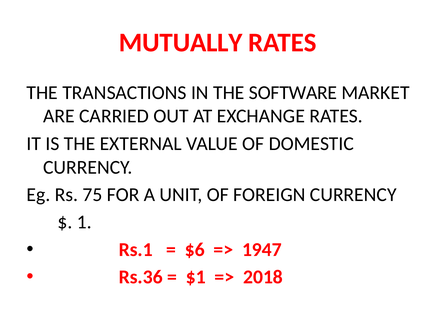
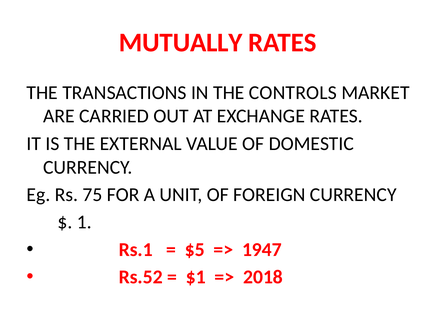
SOFTWARE: SOFTWARE -> CONTROLS
$6: $6 -> $5
Rs.36: Rs.36 -> Rs.52
